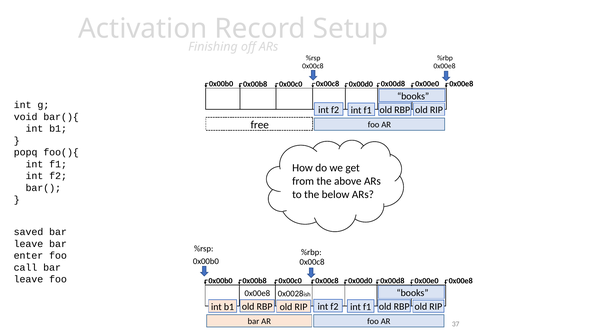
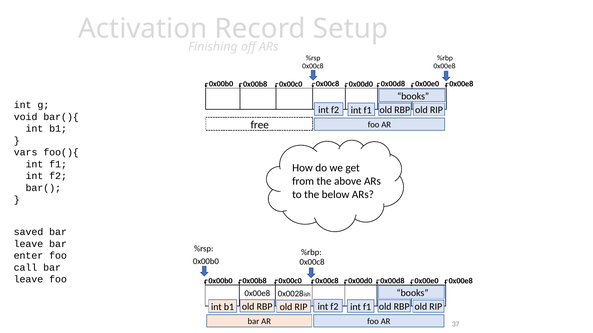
popq: popq -> vars
